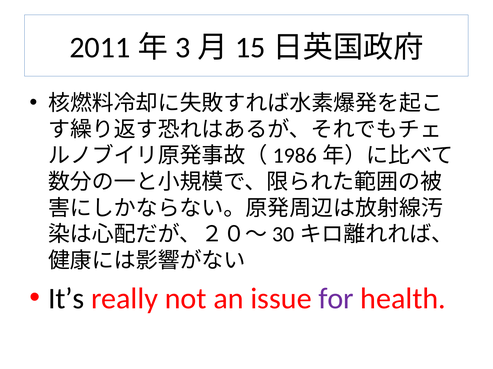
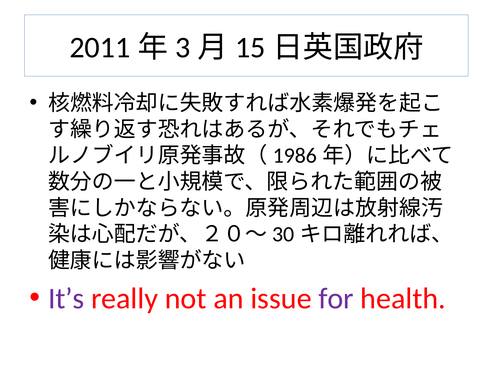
It’s colour: black -> purple
